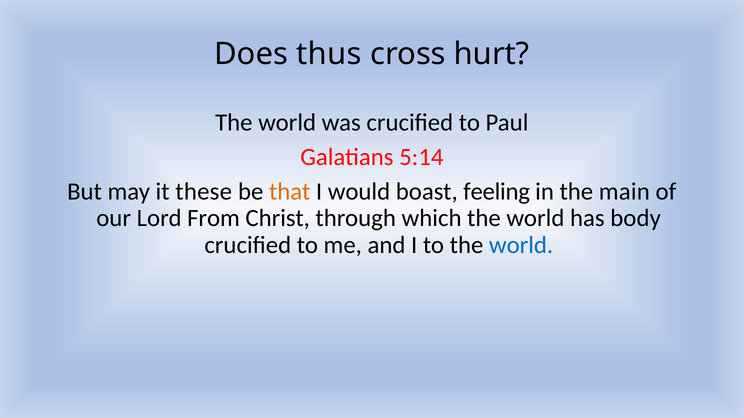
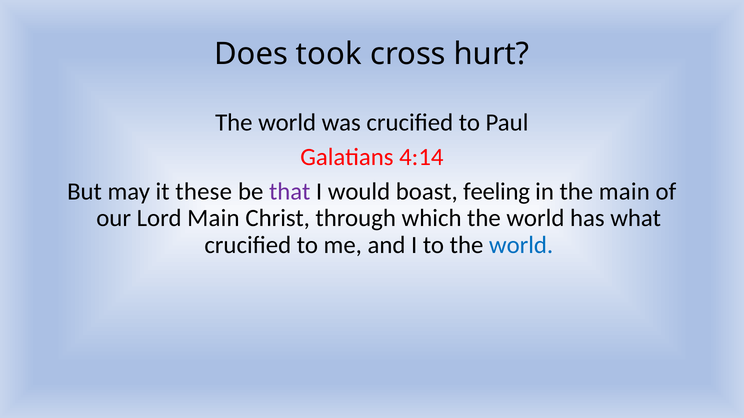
thus: thus -> took
5:14: 5:14 -> 4:14
that colour: orange -> purple
Lord From: From -> Main
body: body -> what
